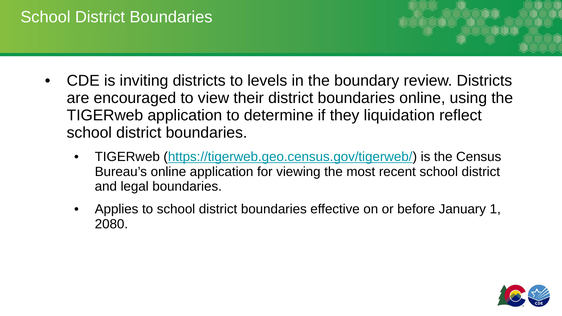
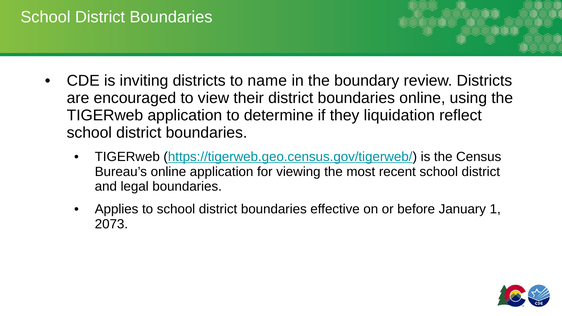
levels: levels -> name
2080: 2080 -> 2073
